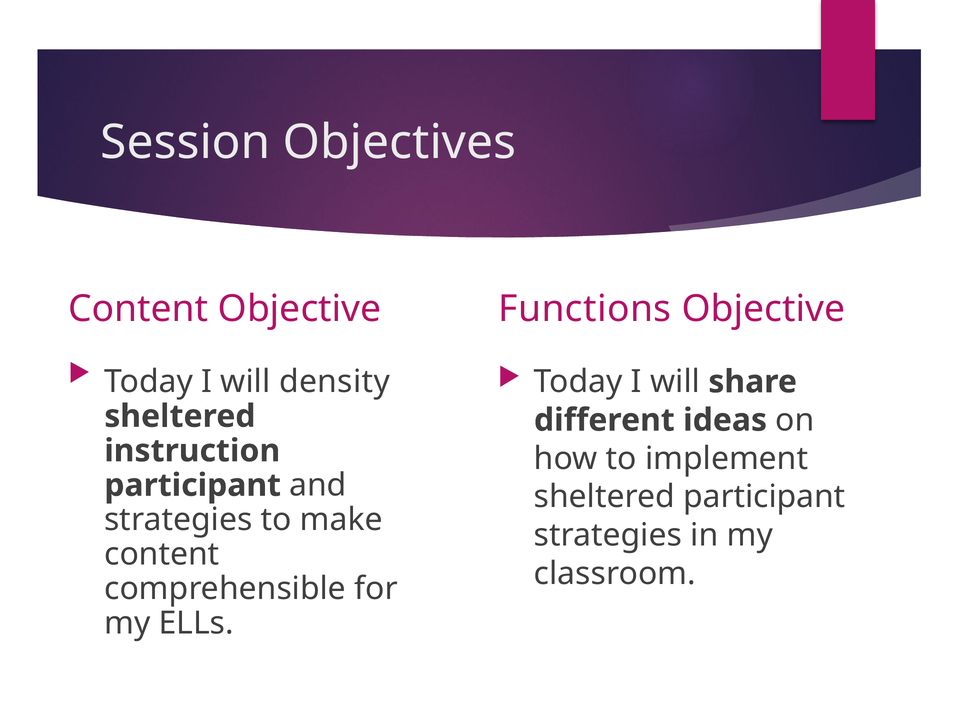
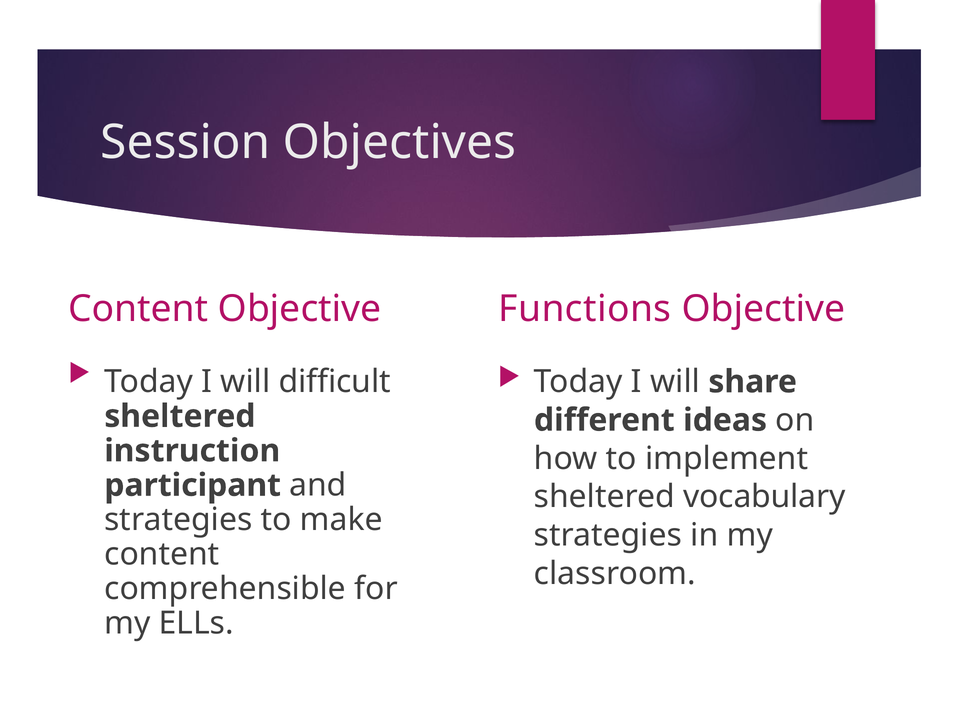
density: density -> difficult
sheltered participant: participant -> vocabulary
